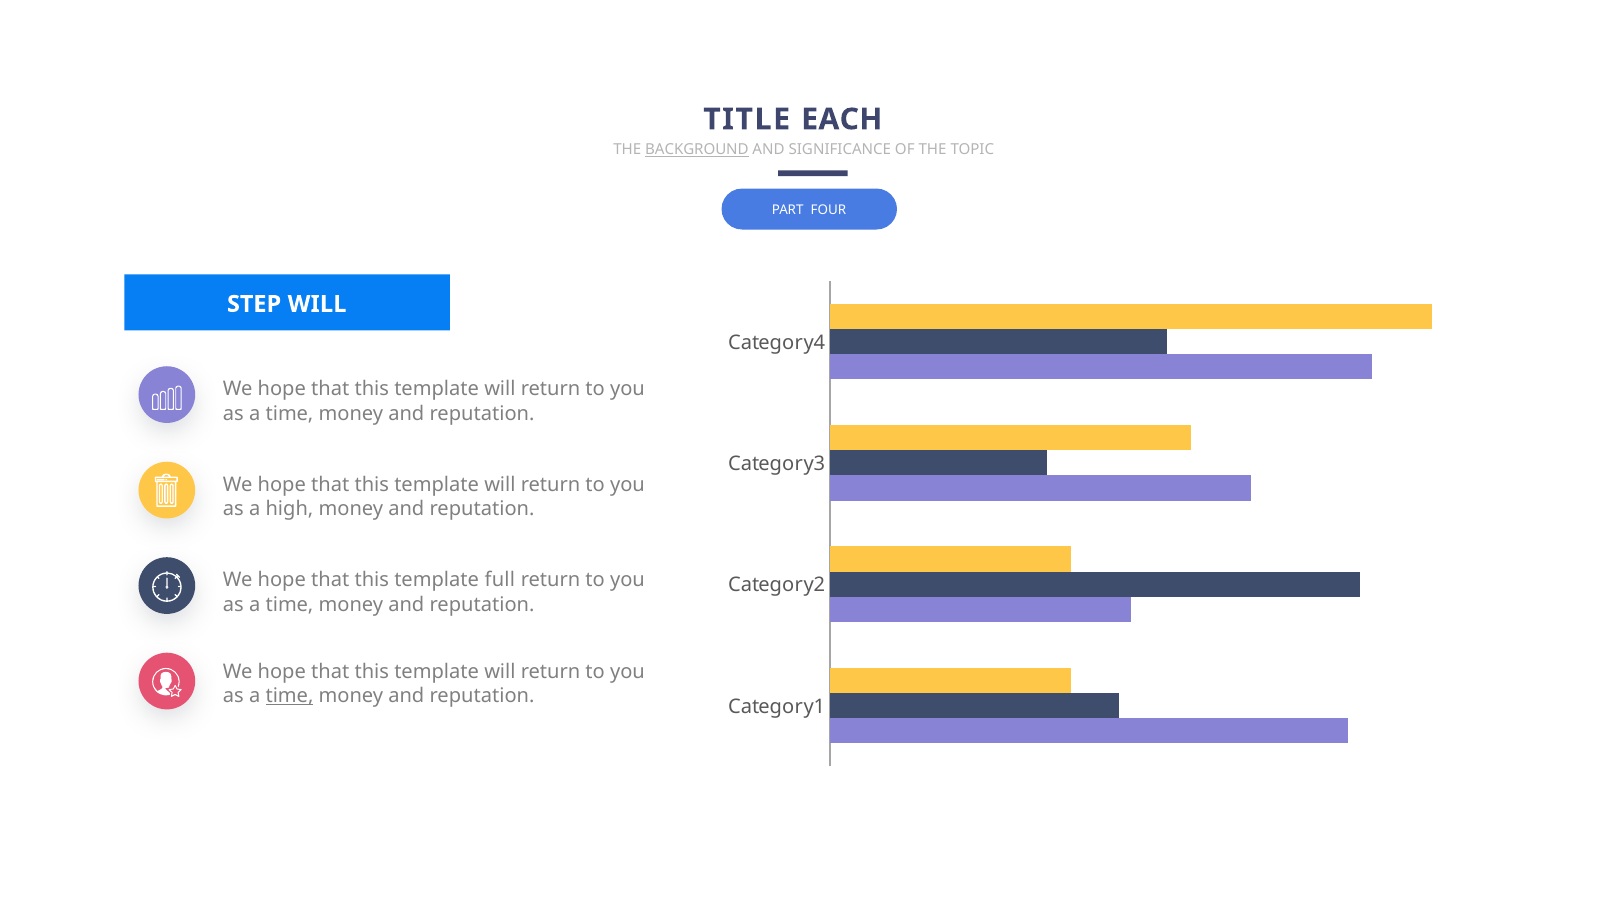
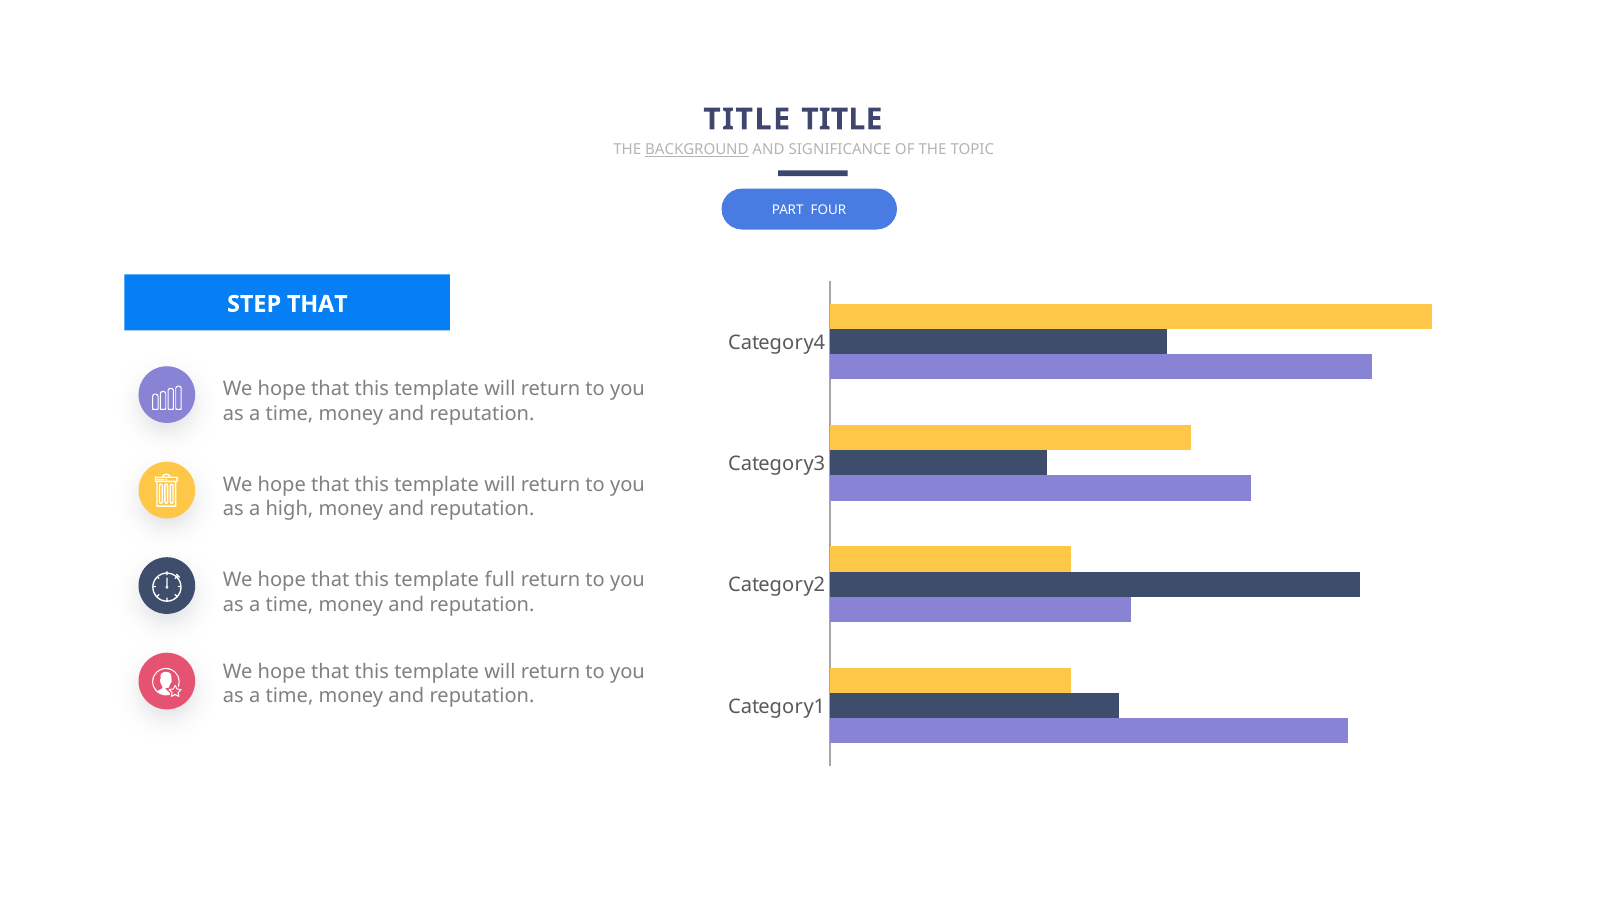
TITLE EACH: EACH -> TITLE
STEP WILL: WILL -> THAT
time at (289, 696) underline: present -> none
